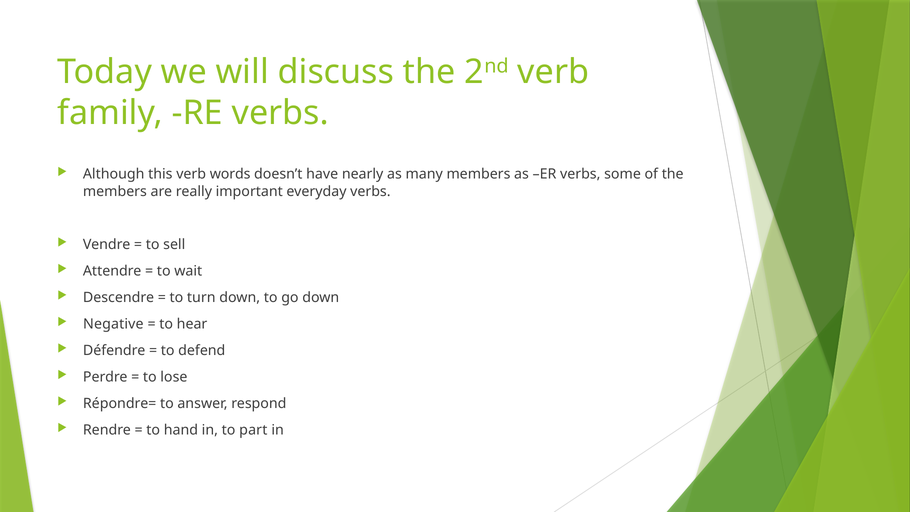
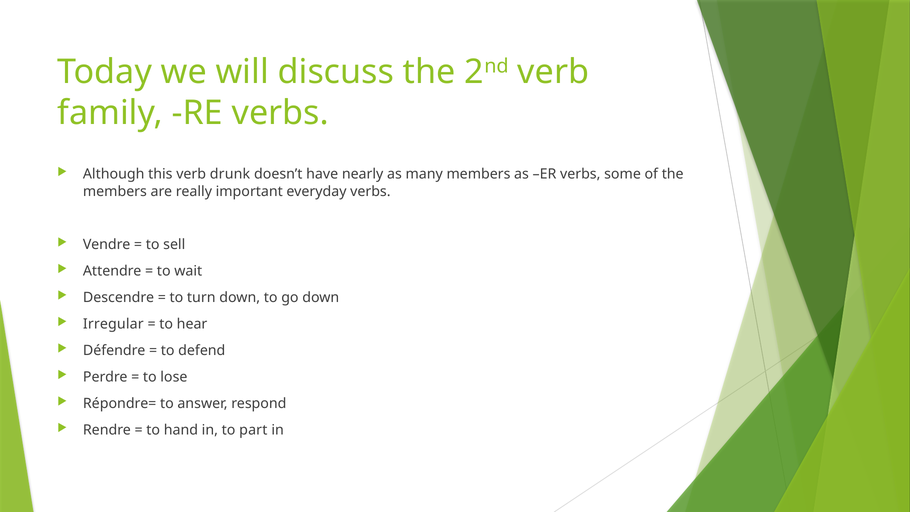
words: words -> drunk
Negative: Negative -> Irregular
